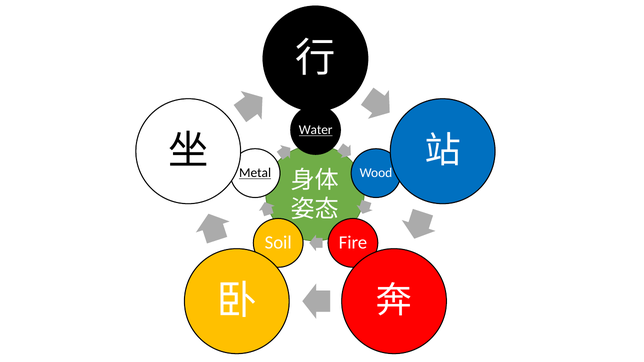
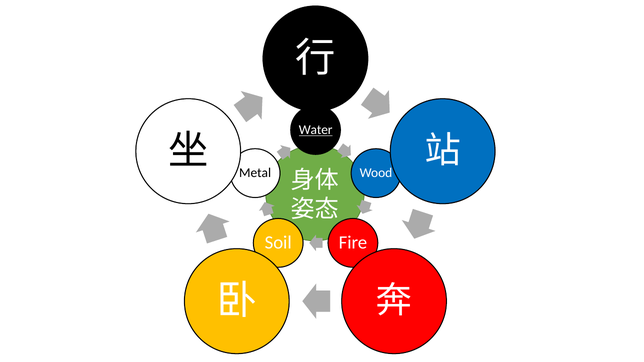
Metal underline: present -> none
